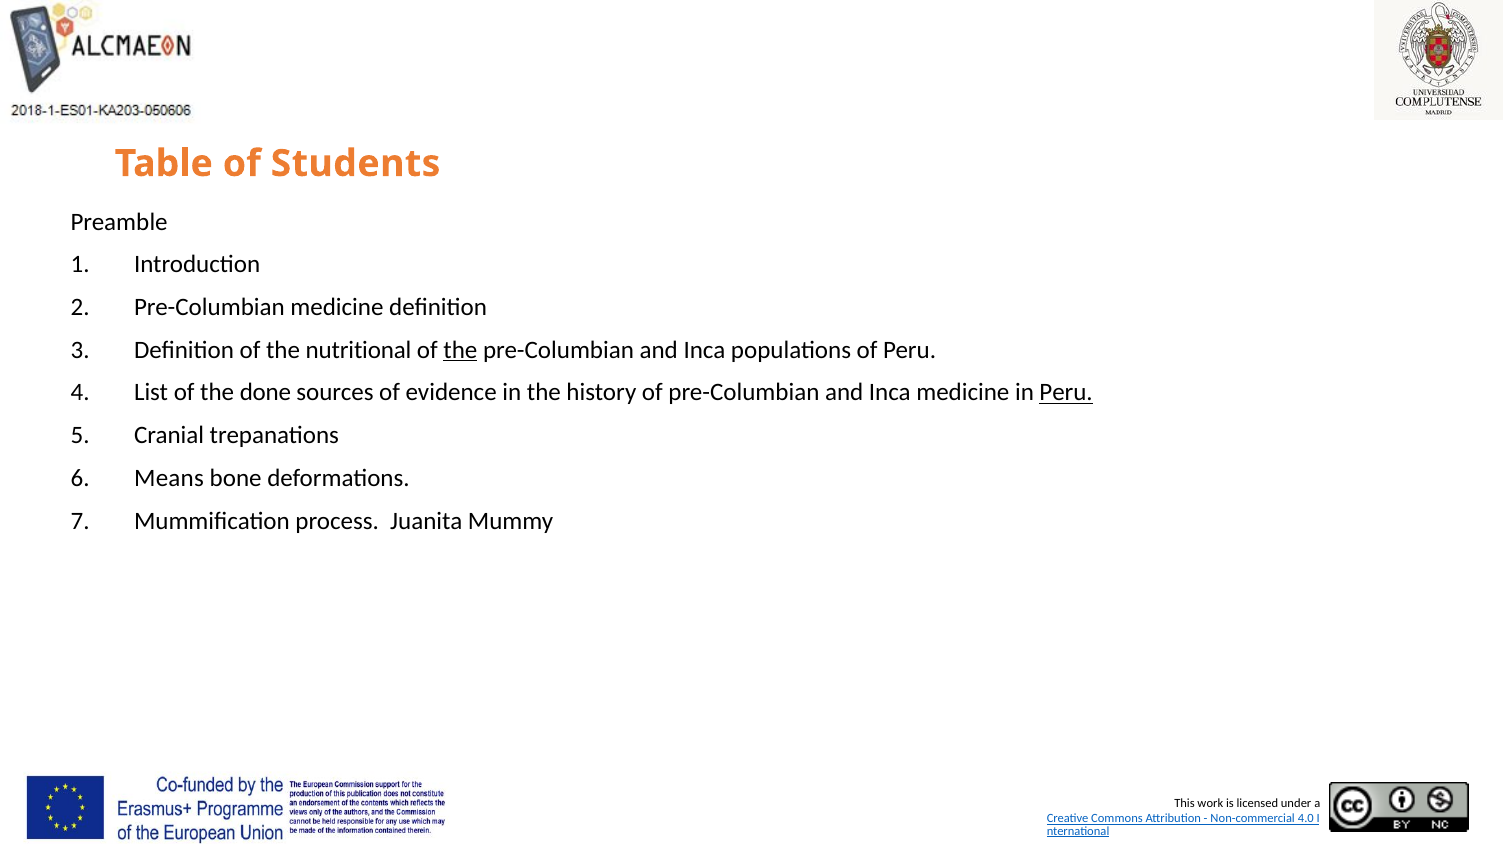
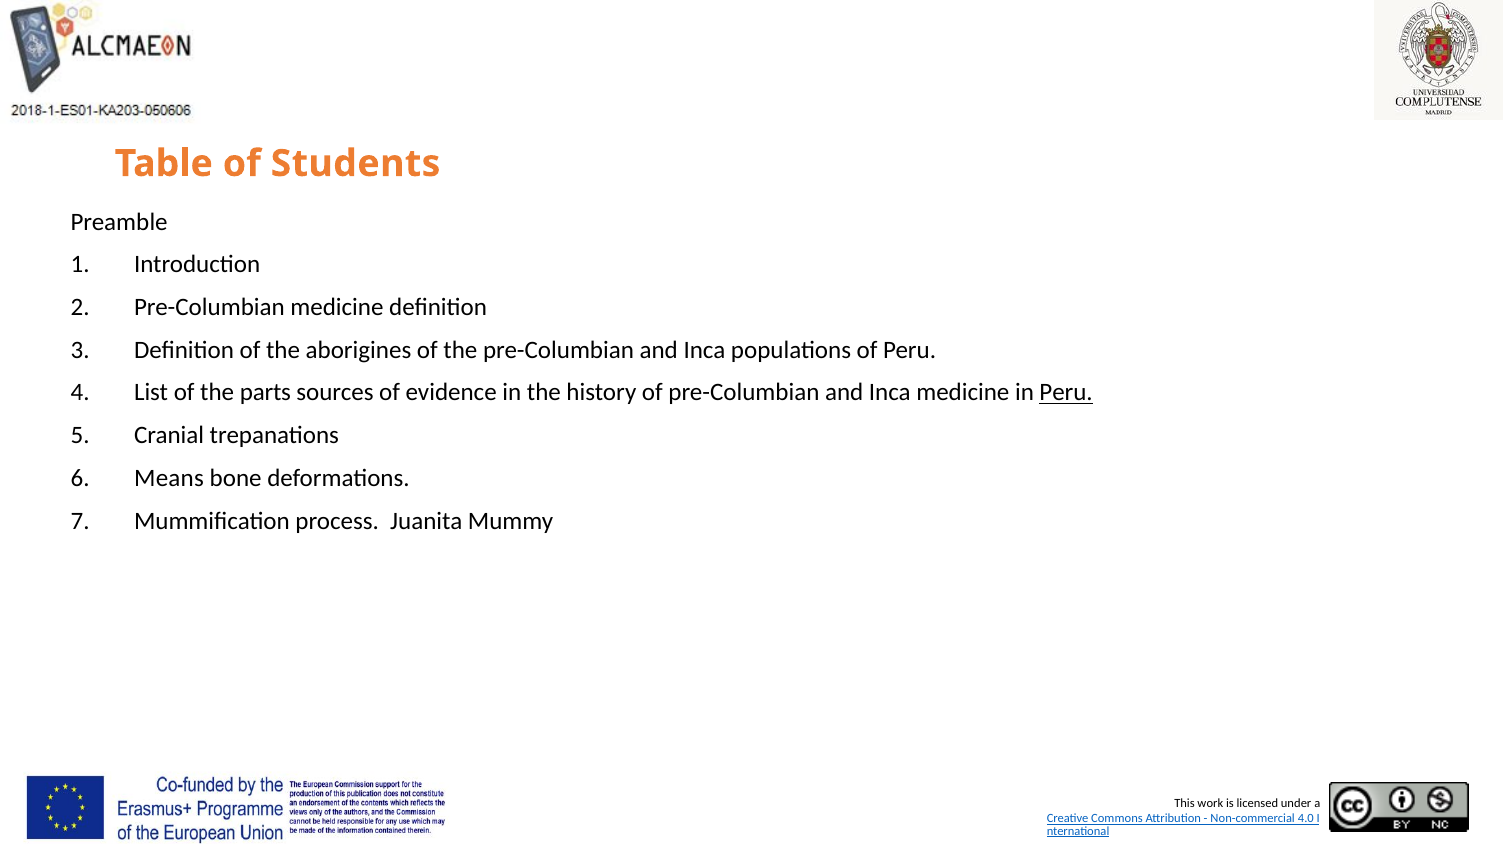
nutritional: nutritional -> aborigines
the at (460, 350) underline: present -> none
done: done -> parts
